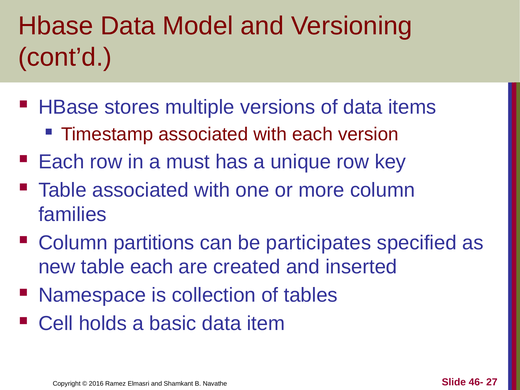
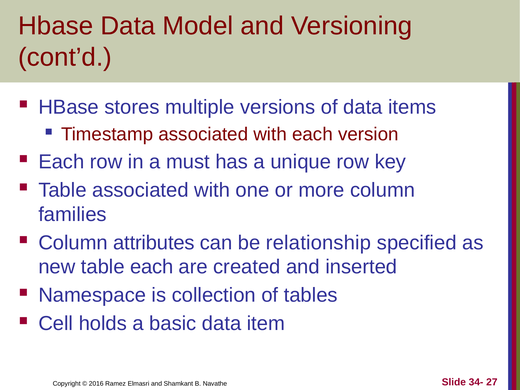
partitions: partitions -> attributes
participates: participates -> relationship
46-: 46- -> 34-
